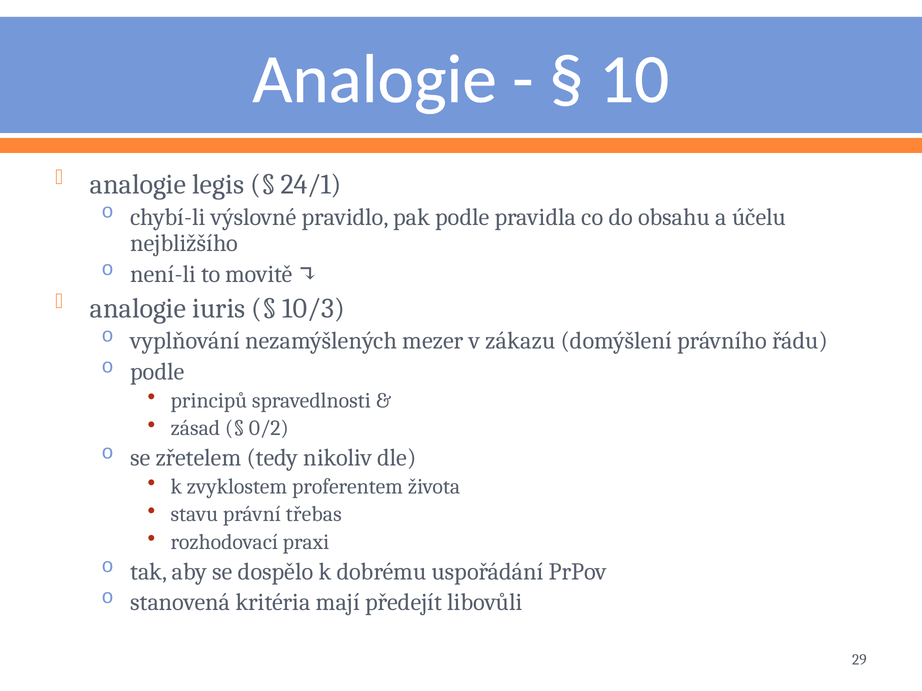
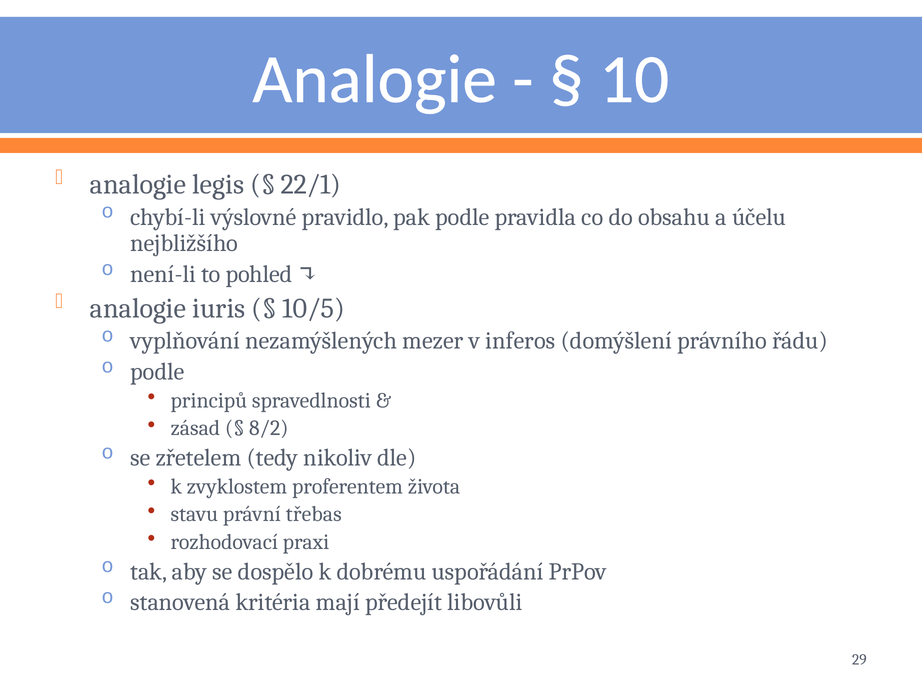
24/1: 24/1 -> 22/1
movitě: movitě -> pohled
10/3: 10/3 -> 10/5
zákazu: zákazu -> inferos
0/2: 0/2 -> 8/2
